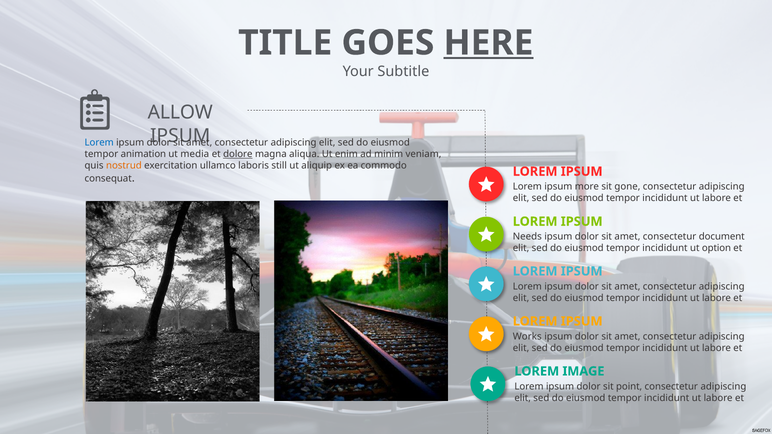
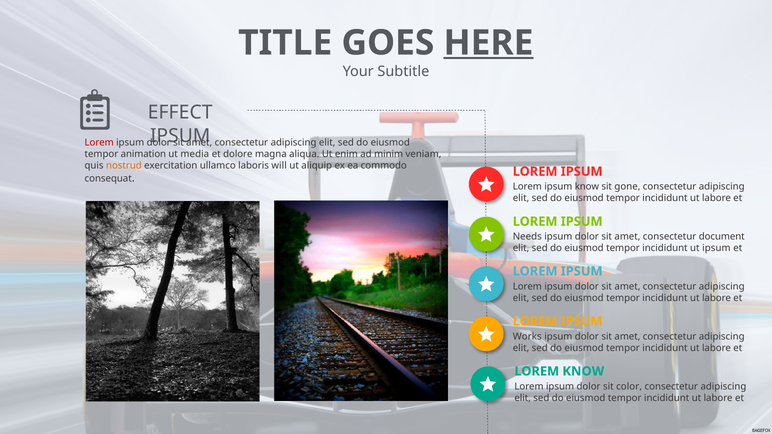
ALLOW: ALLOW -> EFFECT
Lorem at (99, 142) colour: blue -> red
dolore underline: present -> none
still: still -> will
ipsum more: more -> know
ut option: option -> ipsum
LOREM IMAGE: IMAGE -> KNOW
point: point -> color
